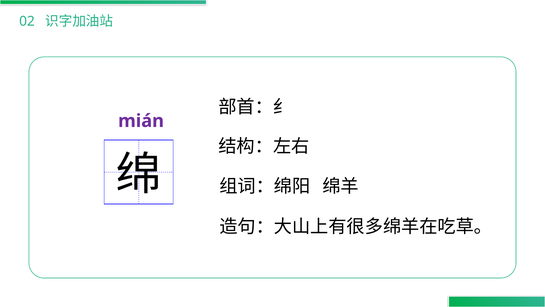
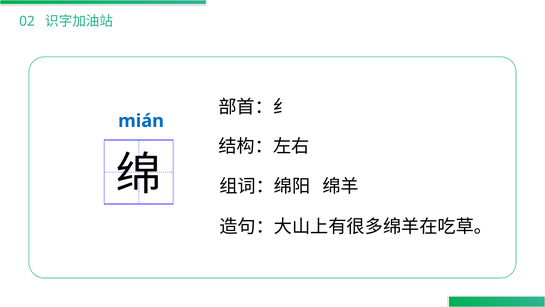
mián colour: purple -> blue
